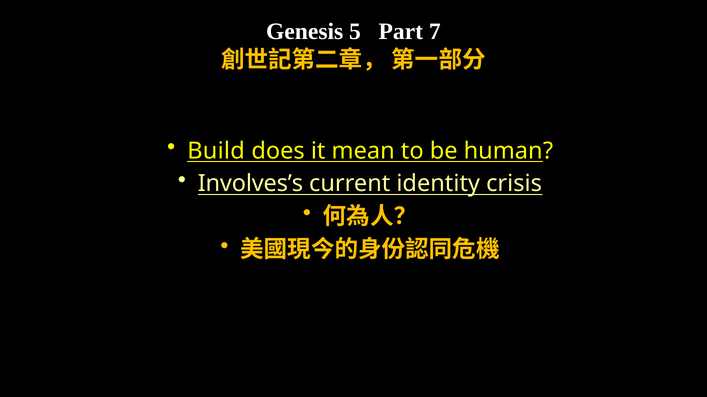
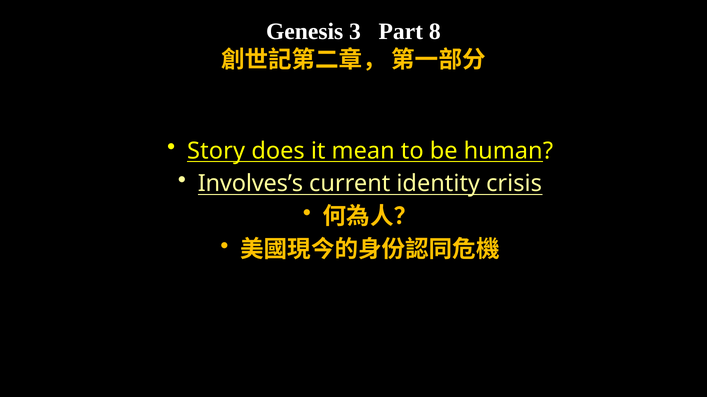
5: 5 -> 3
7: 7 -> 8
Build: Build -> Story
